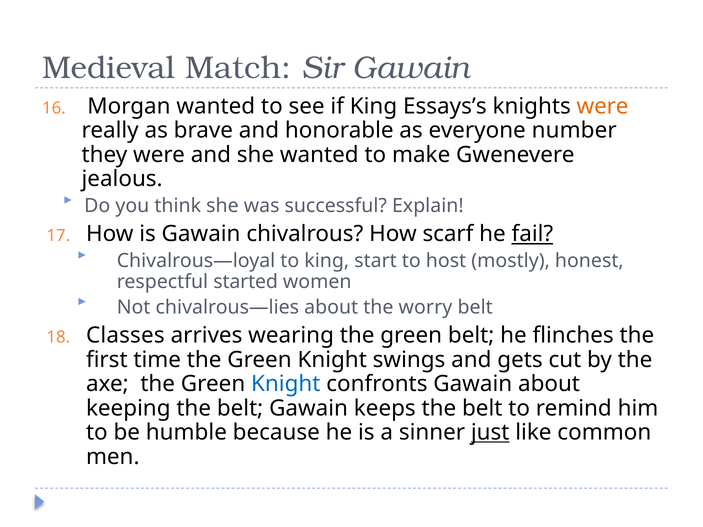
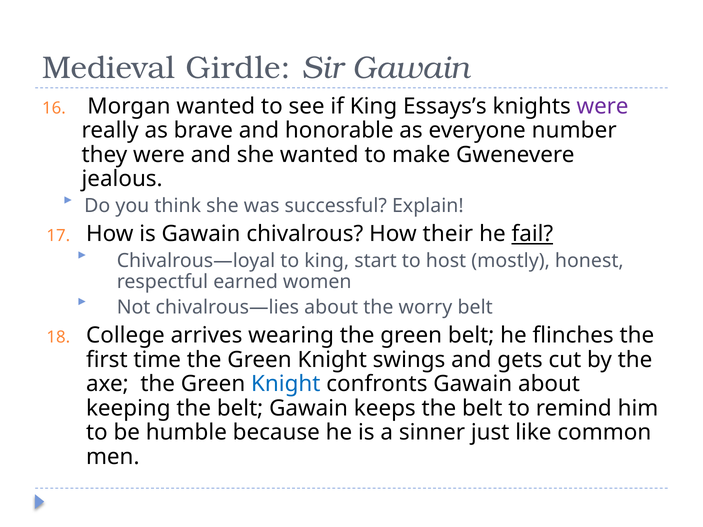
Match: Match -> Girdle
were at (603, 106) colour: orange -> purple
scarf: scarf -> their
started: started -> earned
Classes: Classes -> College
just underline: present -> none
